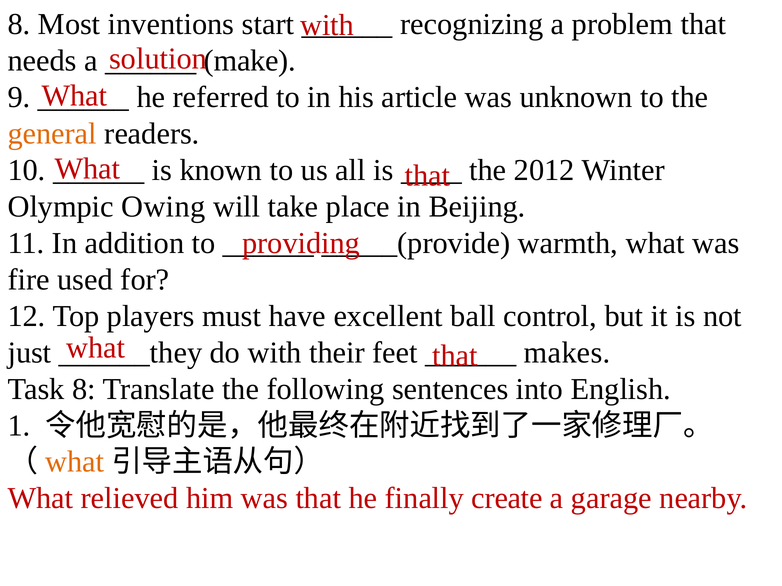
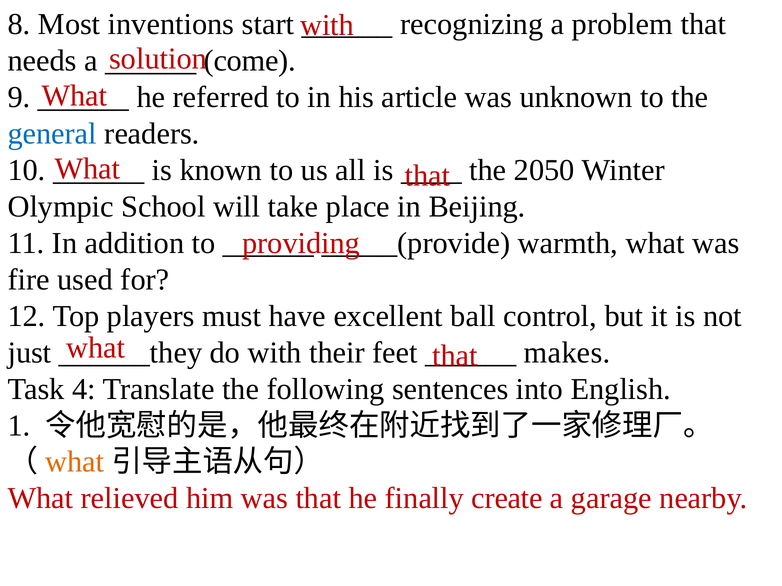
make: make -> come
general colour: orange -> blue
2012: 2012 -> 2050
Owing: Owing -> School
Task 8: 8 -> 4
